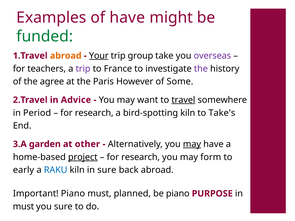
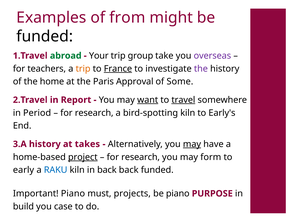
of have: have -> from
funded at (45, 36) colour: green -> black
abroad at (66, 56) colour: orange -> green
Your underline: present -> none
trip at (83, 69) colour: purple -> orange
France underline: none -> present
agree: agree -> home
However: However -> Approval
Advice: Advice -> Report
want underline: none -> present
Take's: Take's -> Early's
garden at (45, 144): garden -> history
other: other -> takes
in sure: sure -> back
back abroad: abroad -> funded
planned: planned -> projects
must at (23, 207): must -> build
you sure: sure -> case
